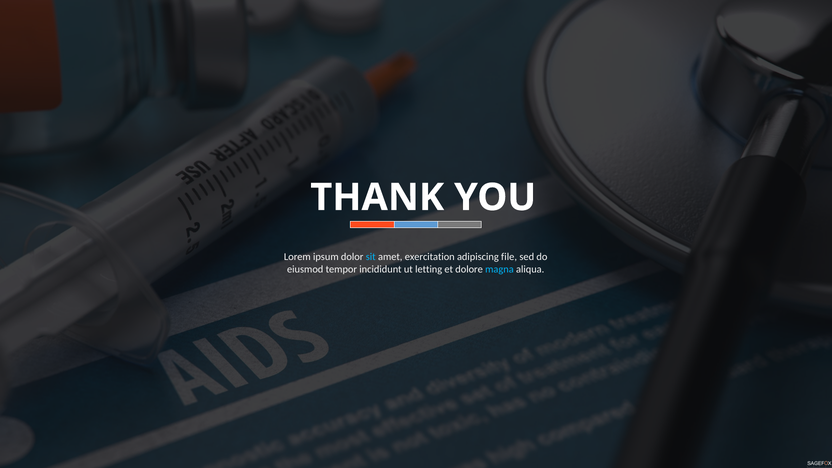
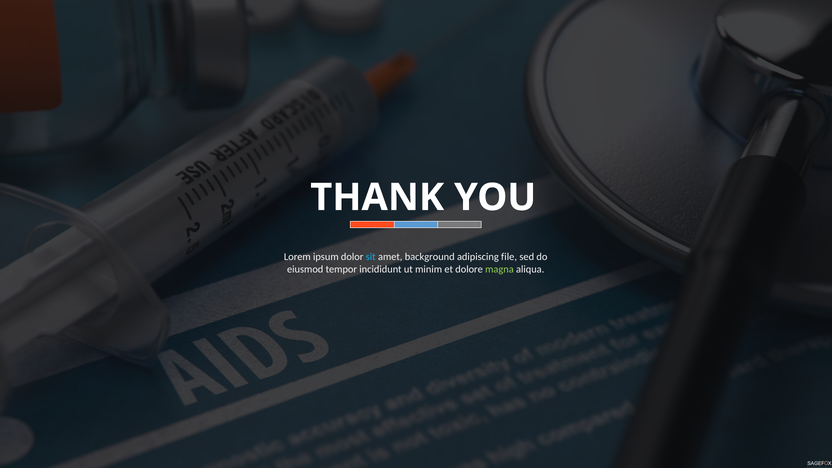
exercitation: exercitation -> background
letting: letting -> minim
magna colour: light blue -> light green
